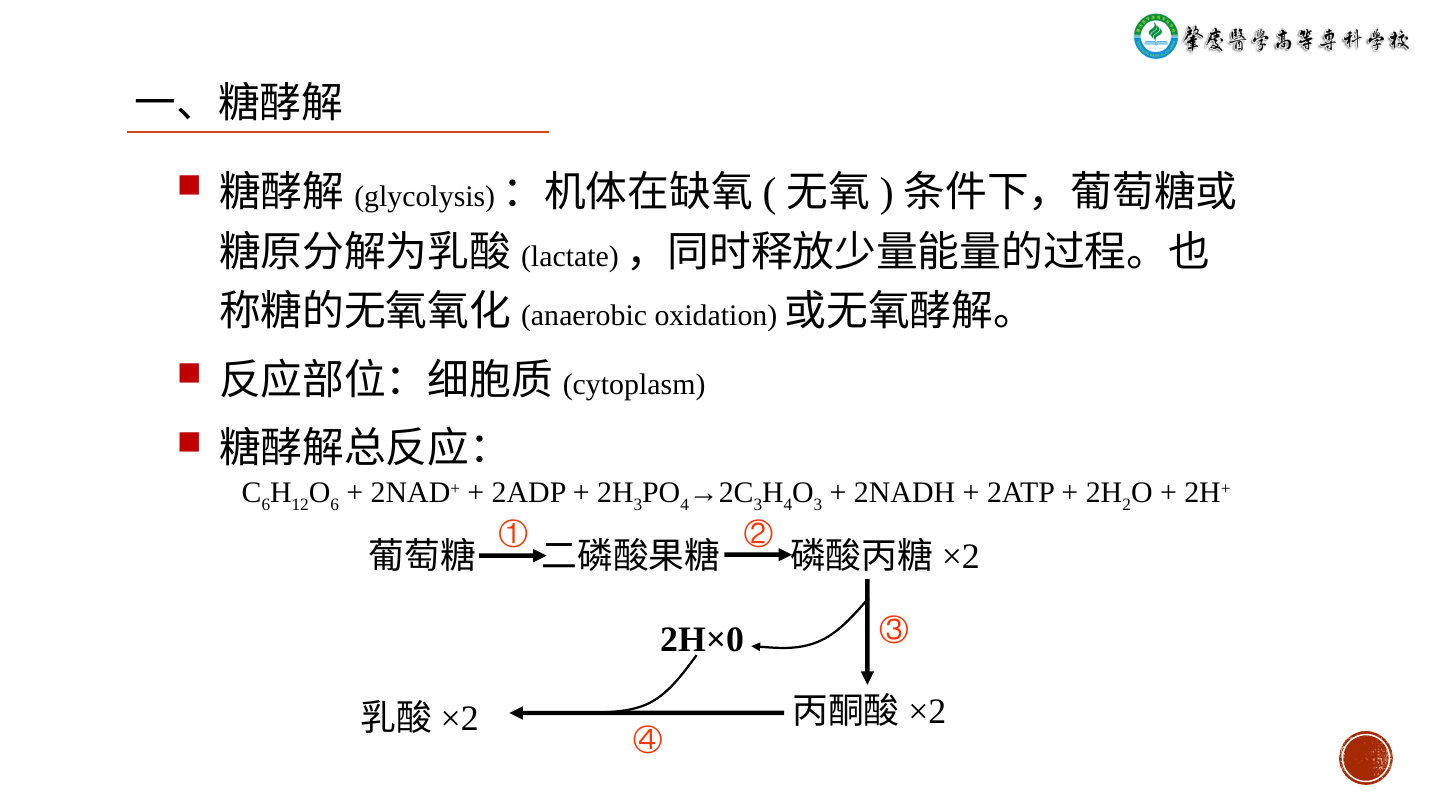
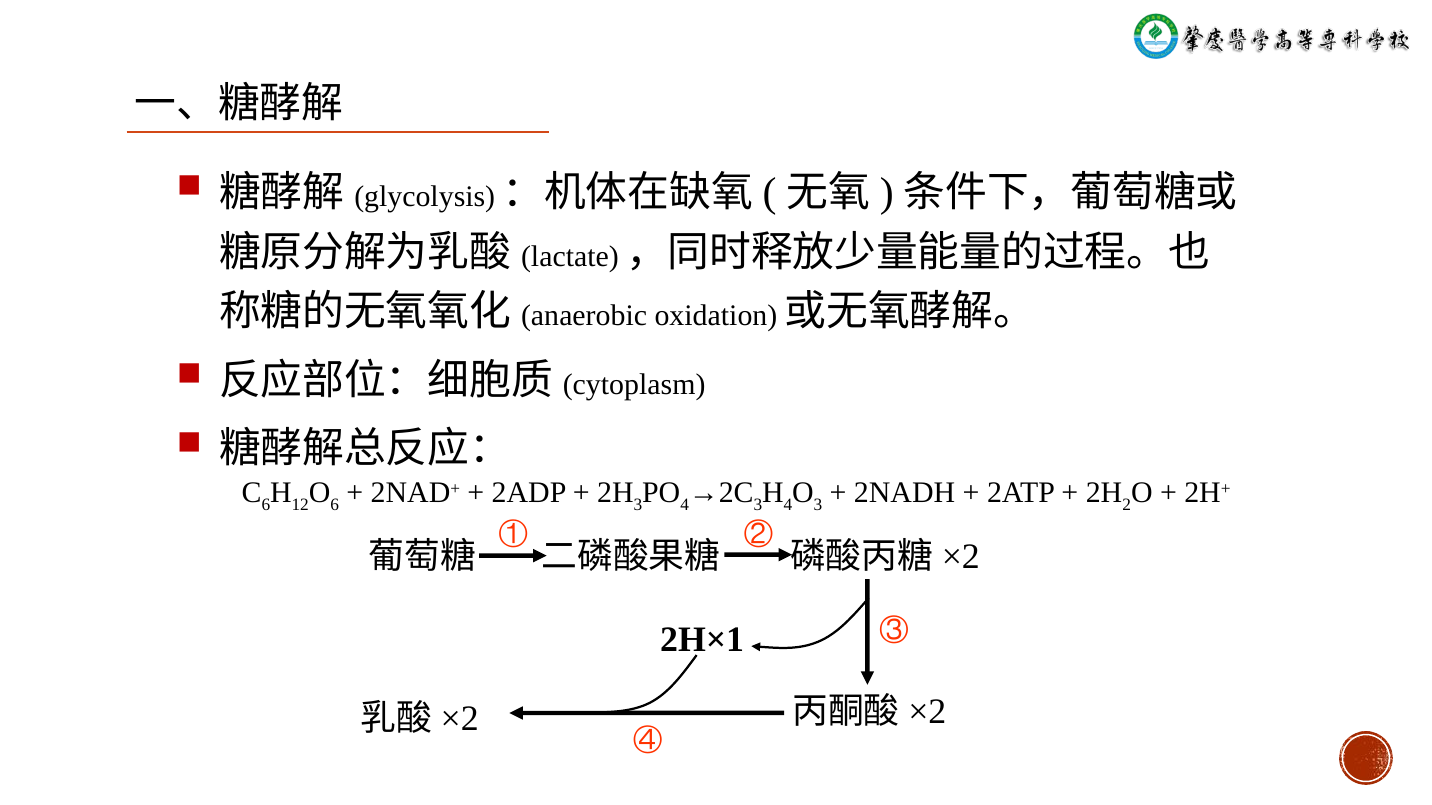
2H×0: 2H×0 -> 2H×1
